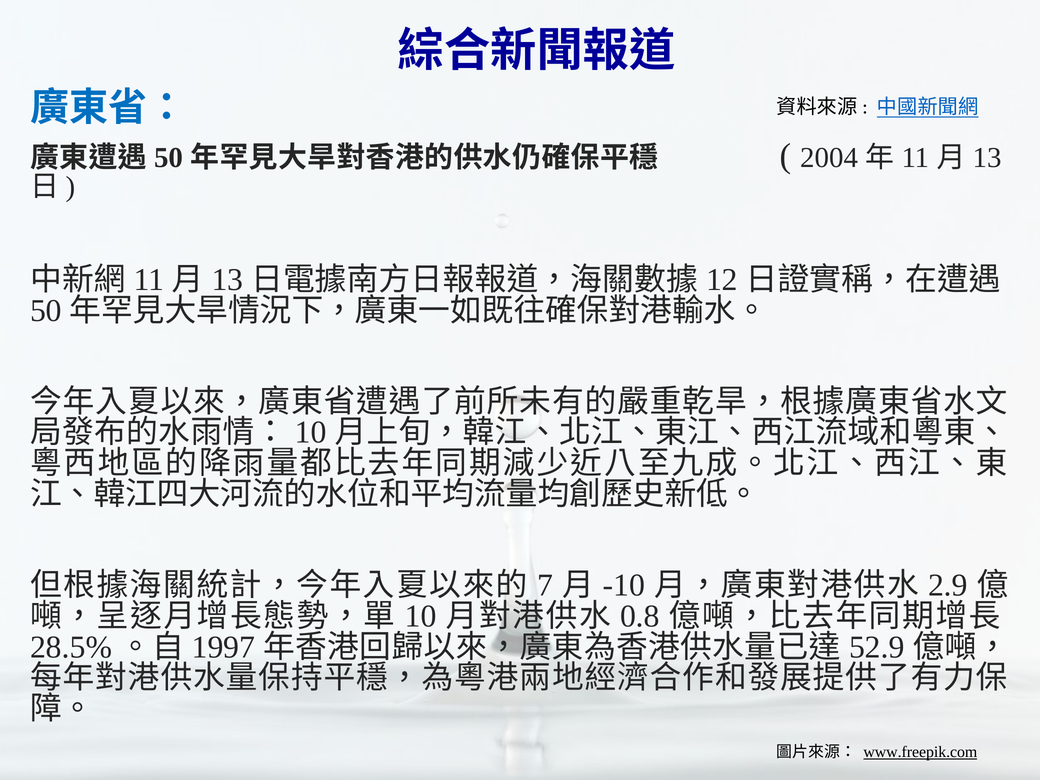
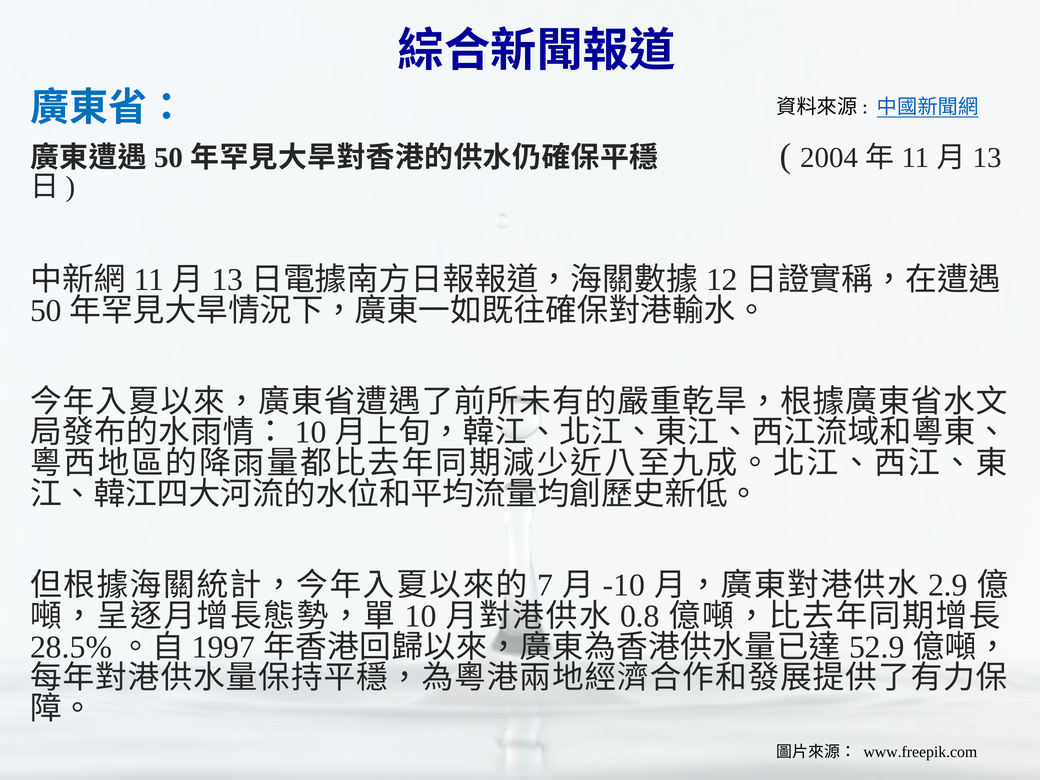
www.freepik.com underline: present -> none
